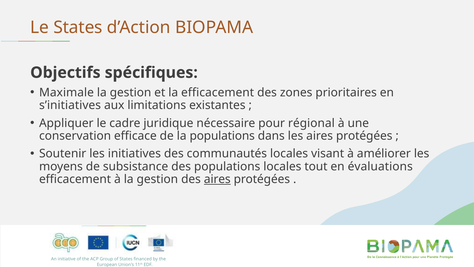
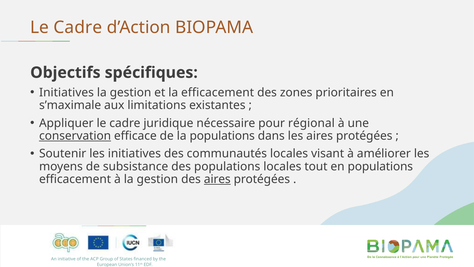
States at (78, 27): States -> Cadre
Maximale at (66, 92): Maximale -> Initiatives
s’initiatives: s’initiatives -> s’maximale
conservation underline: none -> present
en évaluations: évaluations -> populations
